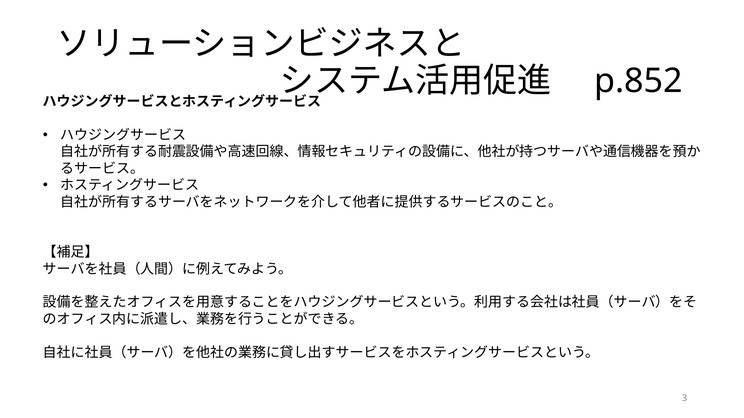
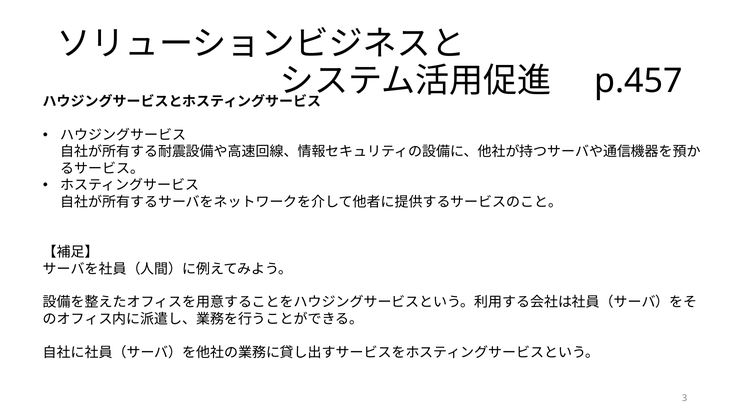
p.852: p.852 -> p.457
